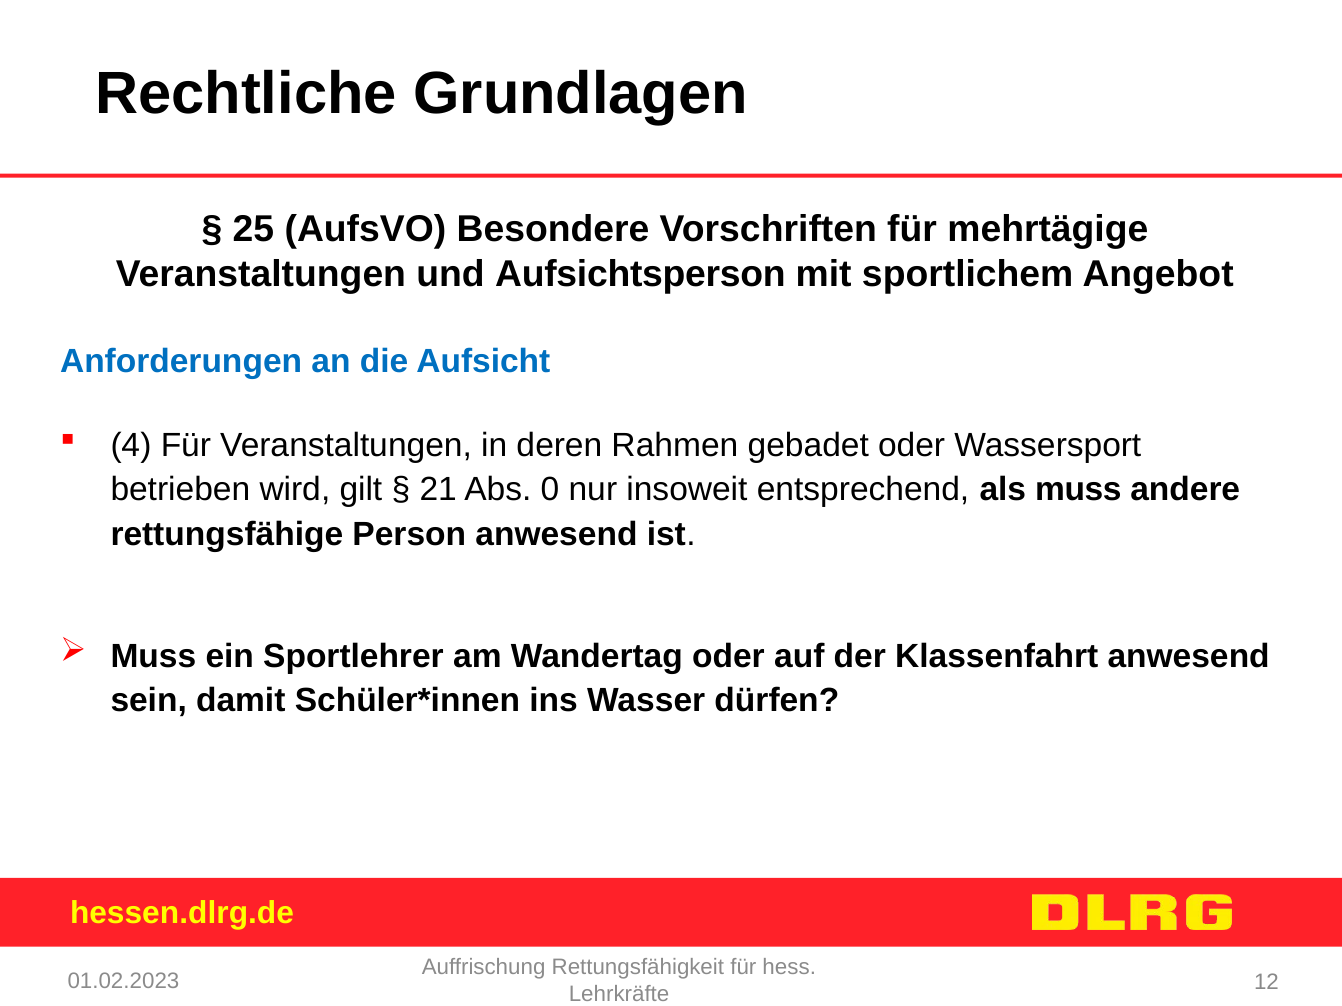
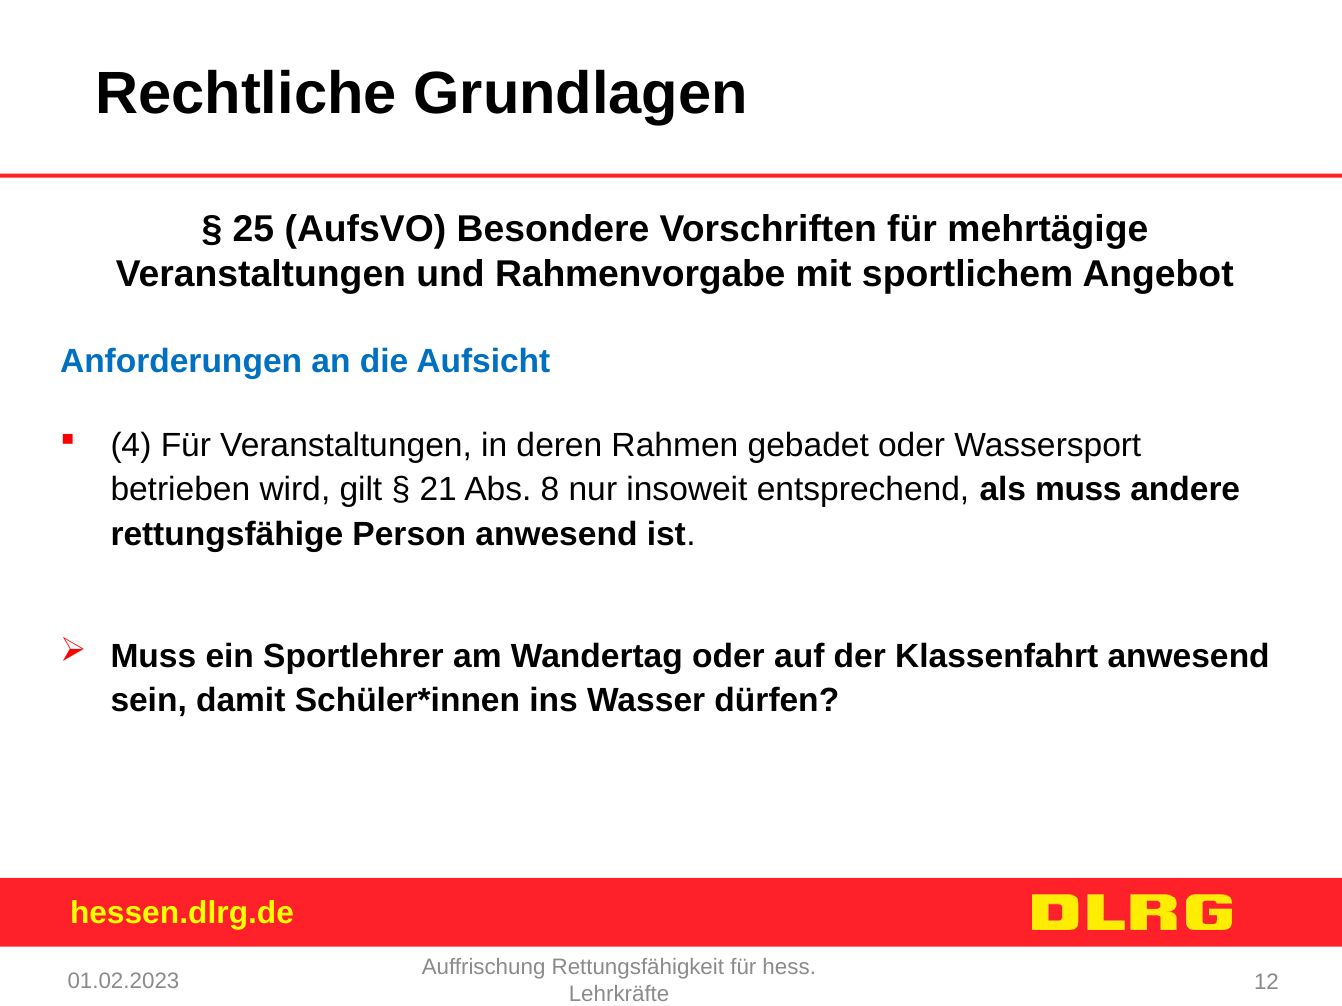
Aufsichtsperson: Aufsichtsperson -> Rahmenvorgabe
0: 0 -> 8
